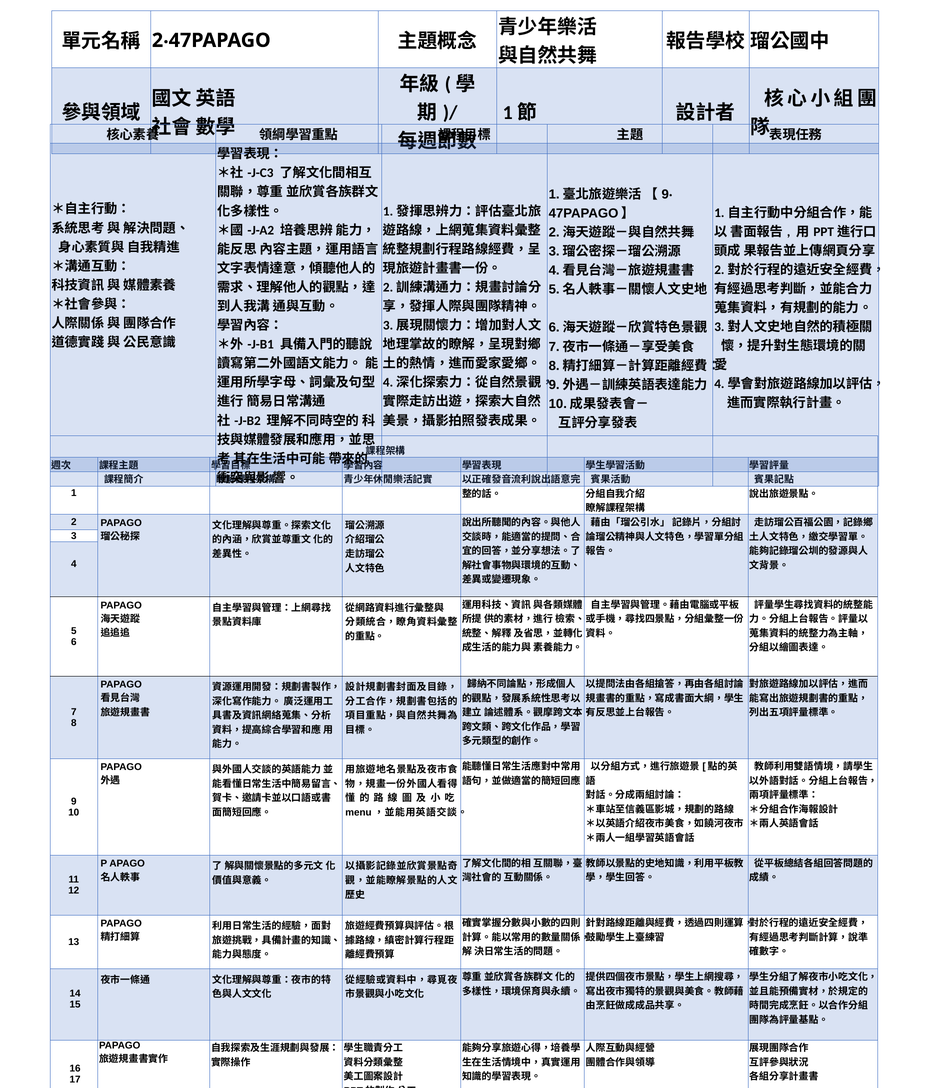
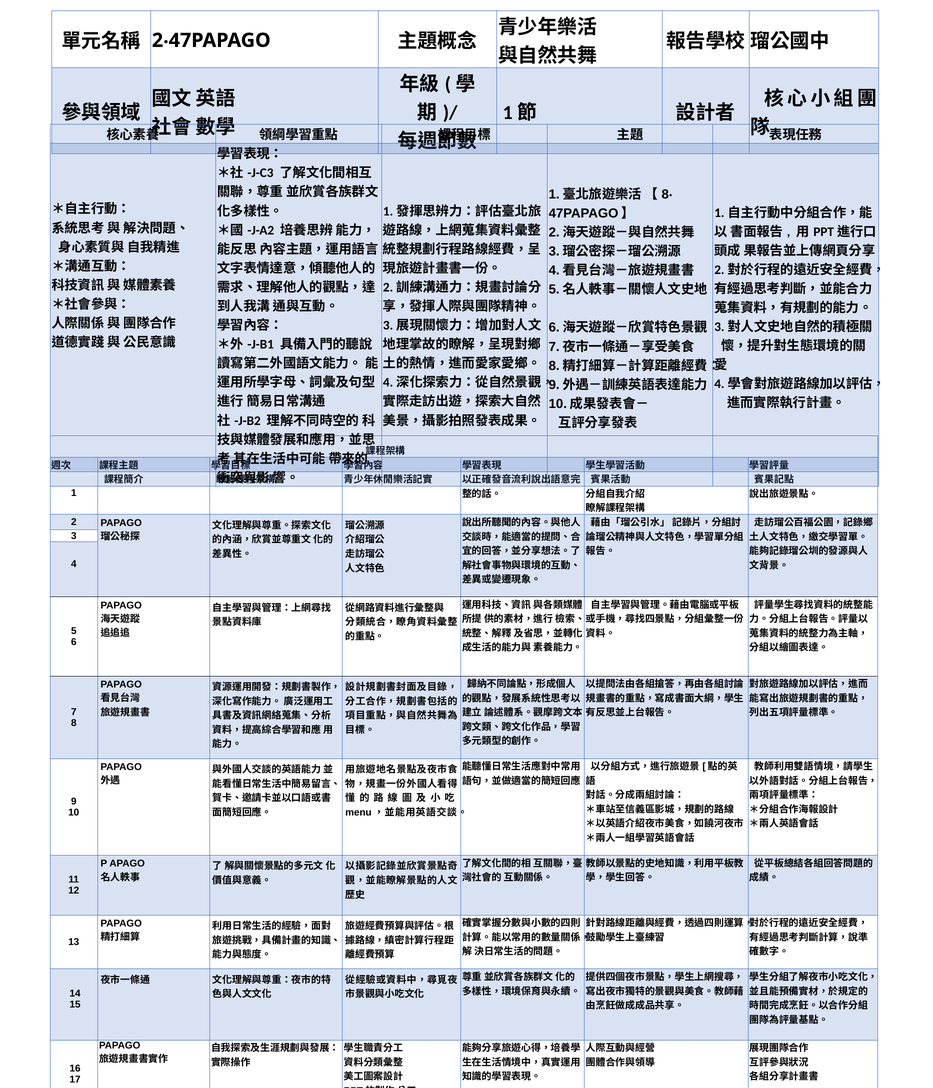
9 at (665, 194): 9 -> 8
